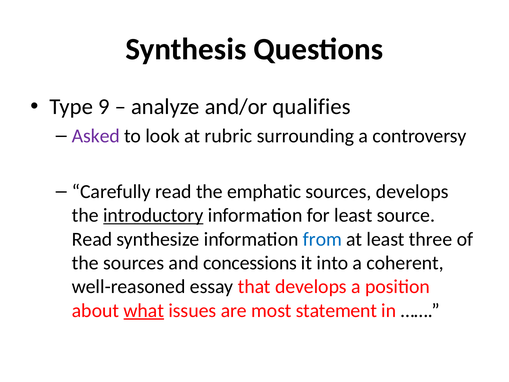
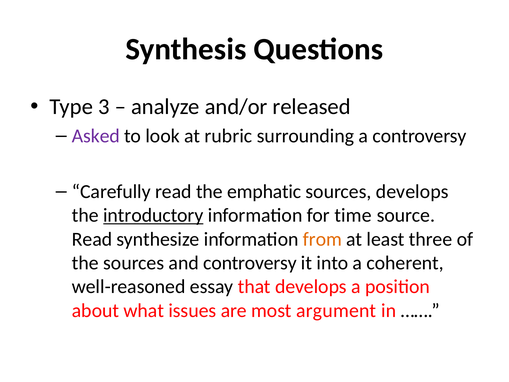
9: 9 -> 3
qualifies: qualifies -> released
for least: least -> time
from colour: blue -> orange
and concessions: concessions -> controversy
what underline: present -> none
statement: statement -> argument
